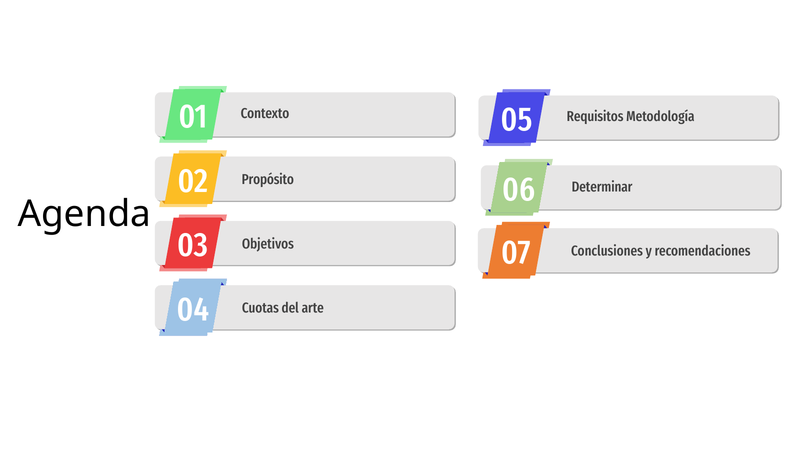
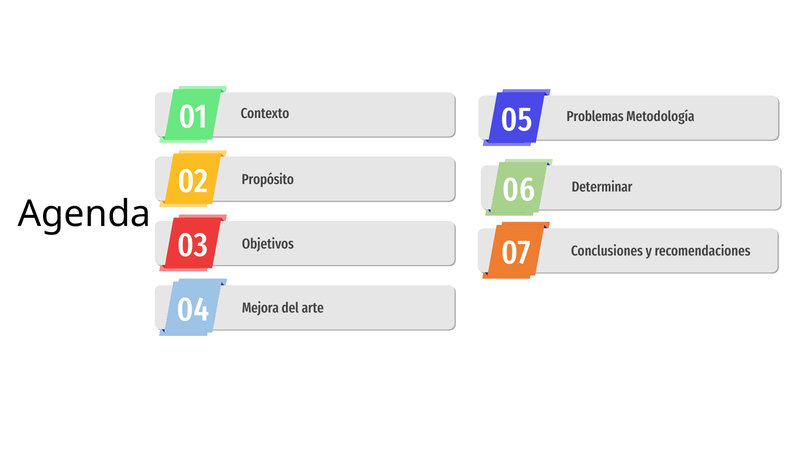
Requisitos: Requisitos -> Problemas
Cuotas: Cuotas -> Mejora
